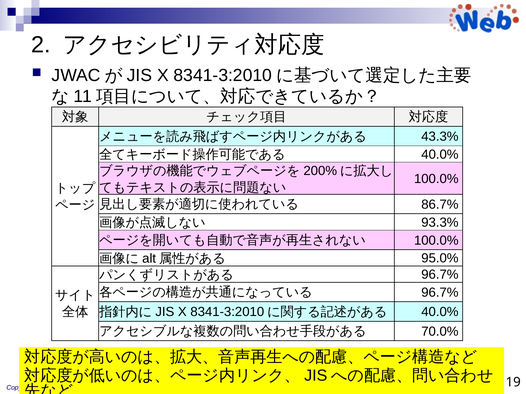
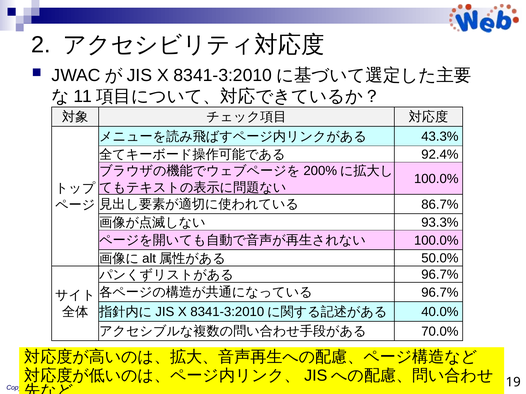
40.0% at (440, 155): 40.0% -> 92.4%
95.0%: 95.0% -> 50.0%
